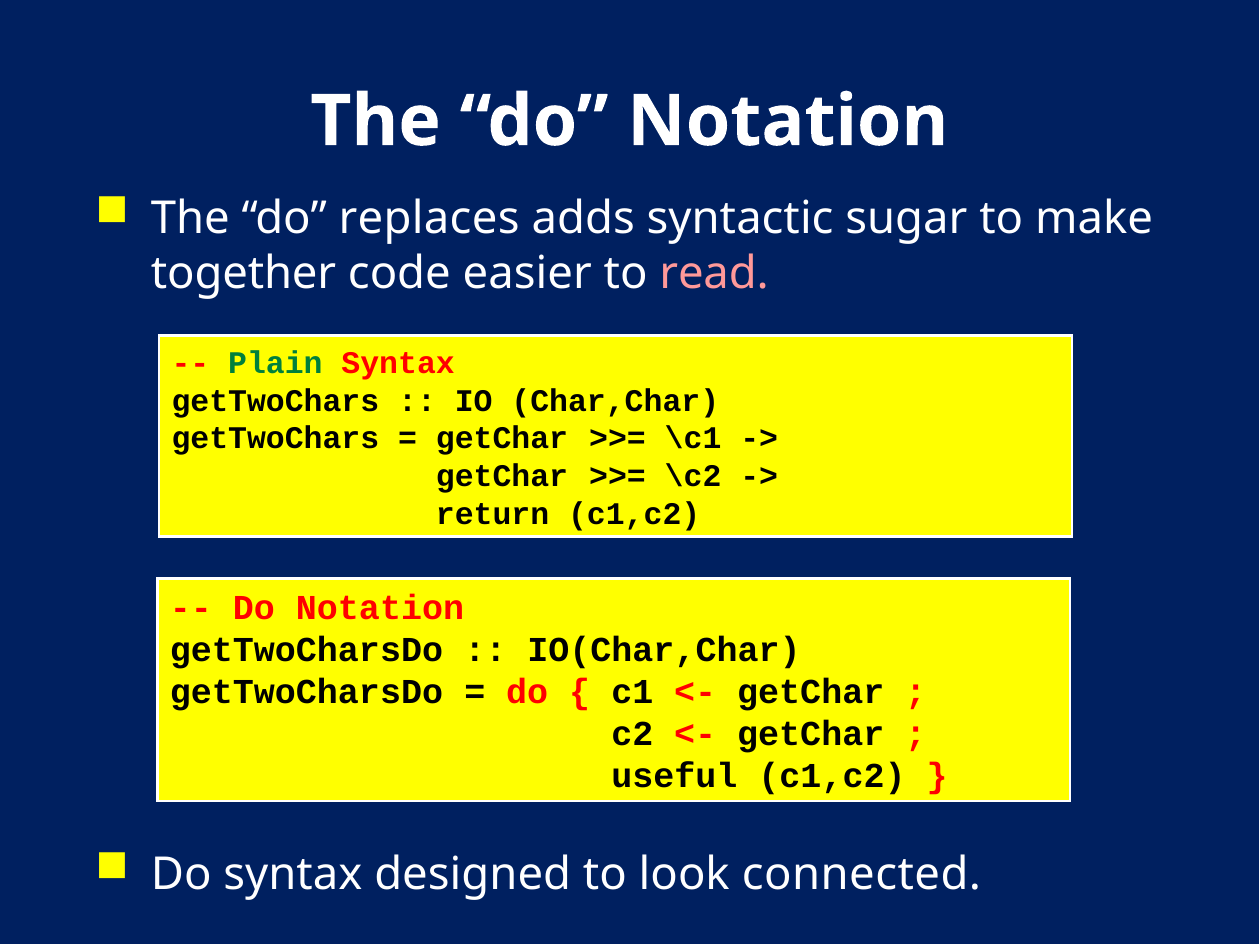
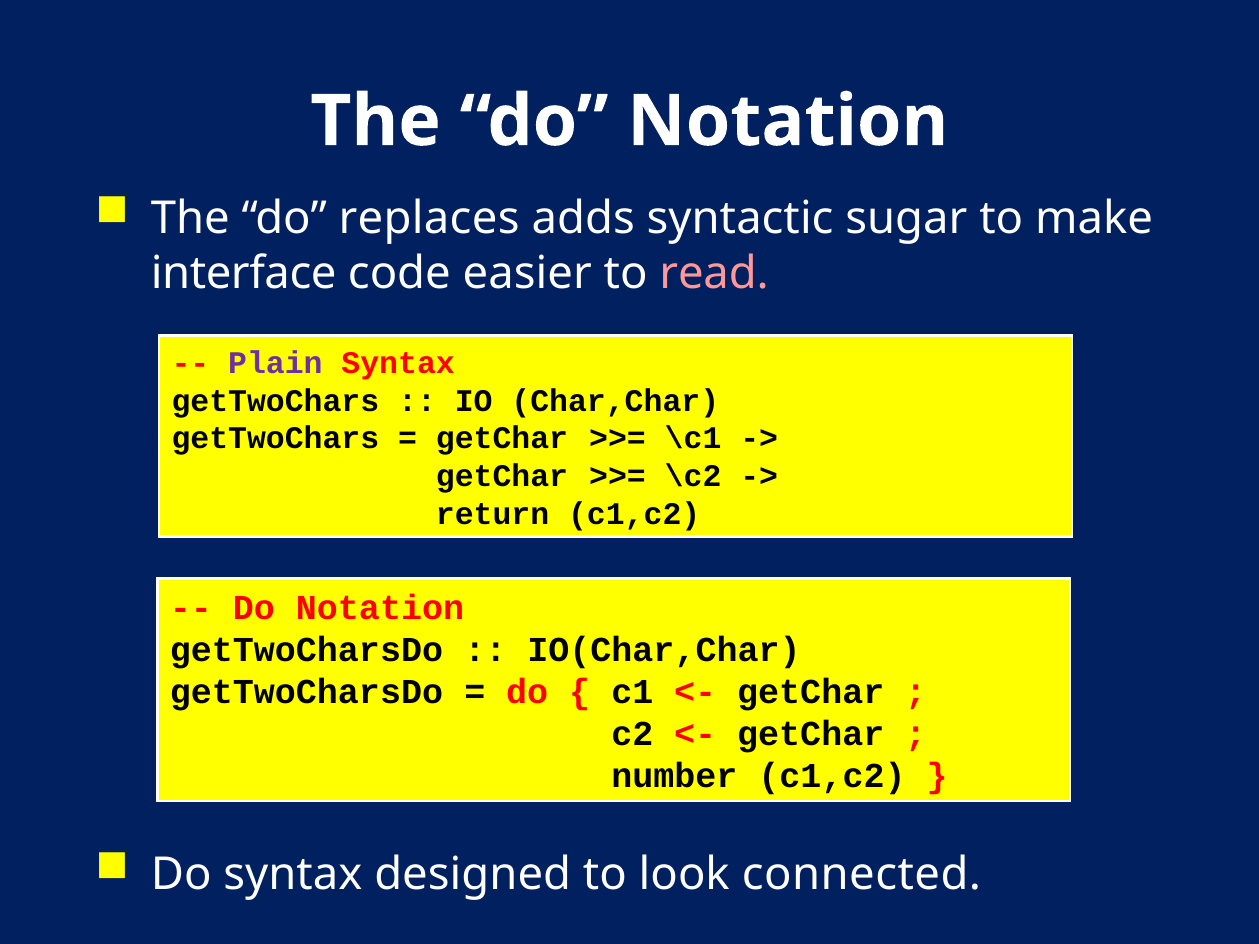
together: together -> interface
Plain colour: green -> purple
useful: useful -> number
